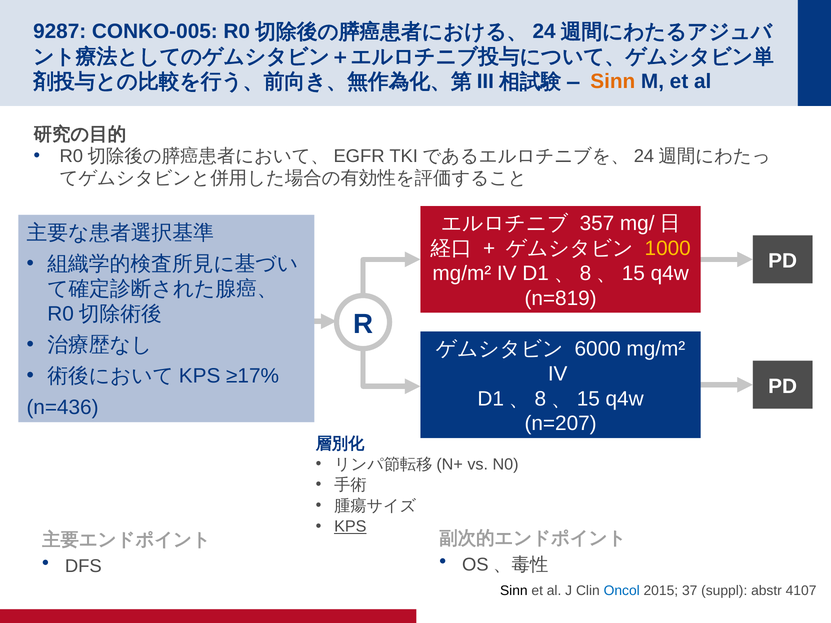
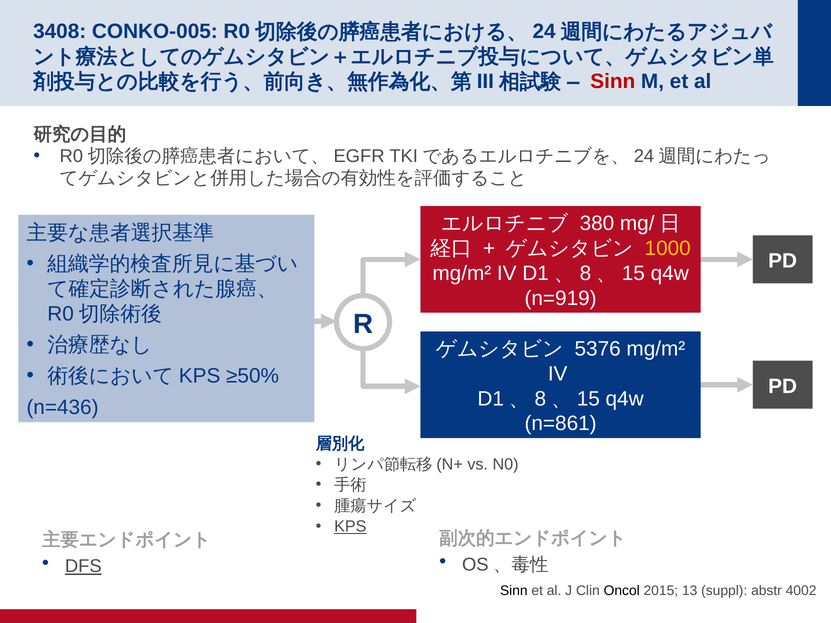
9287: 9287 -> 3408
Sinn at (613, 81) colour: orange -> red
357: 357 -> 380
n=819: n=819 -> n=919
6000: 6000 -> 5376
≥17%: ≥17% -> ≥50%
n=207: n=207 -> n=861
DFS underline: none -> present
Oncol colour: blue -> black
37: 37 -> 13
4107: 4107 -> 4002
